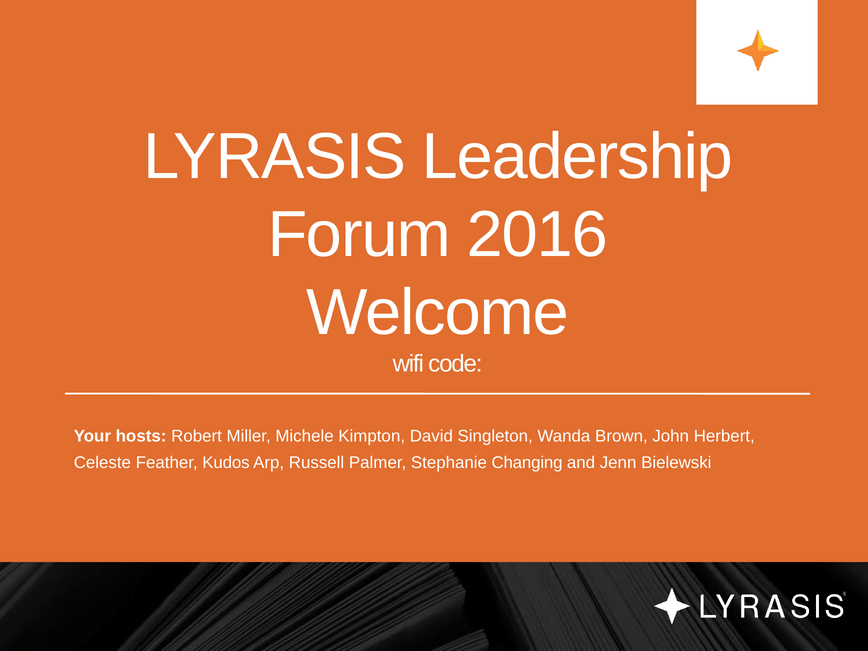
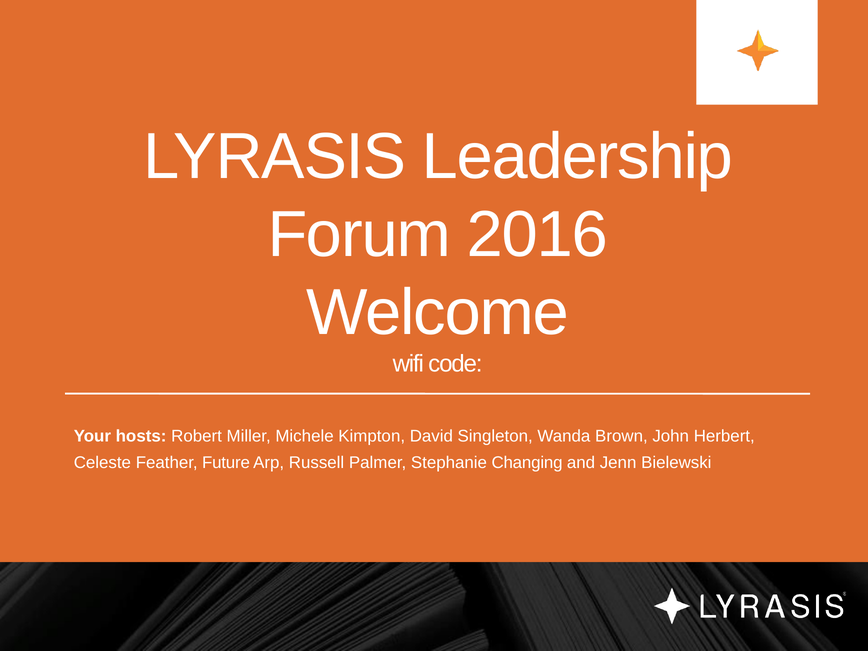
Kudos: Kudos -> Future
